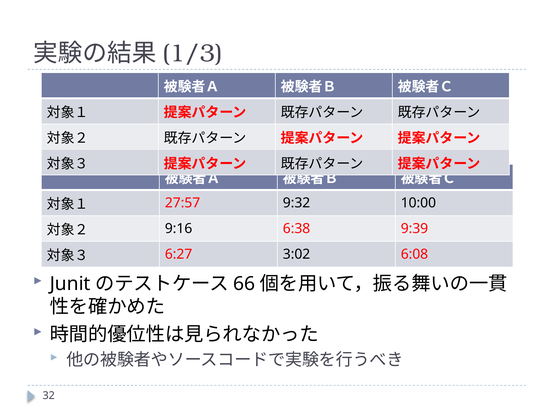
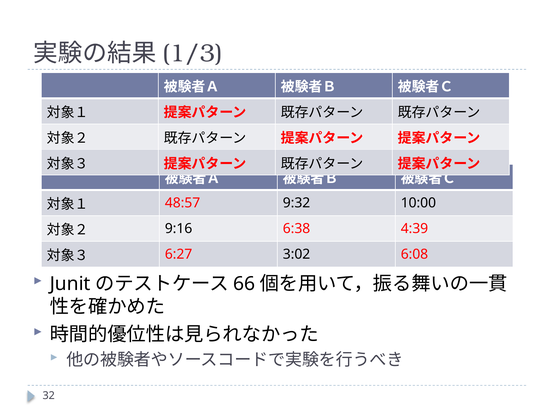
27:57: 27:57 -> 48:57
9:39: 9:39 -> 4:39
